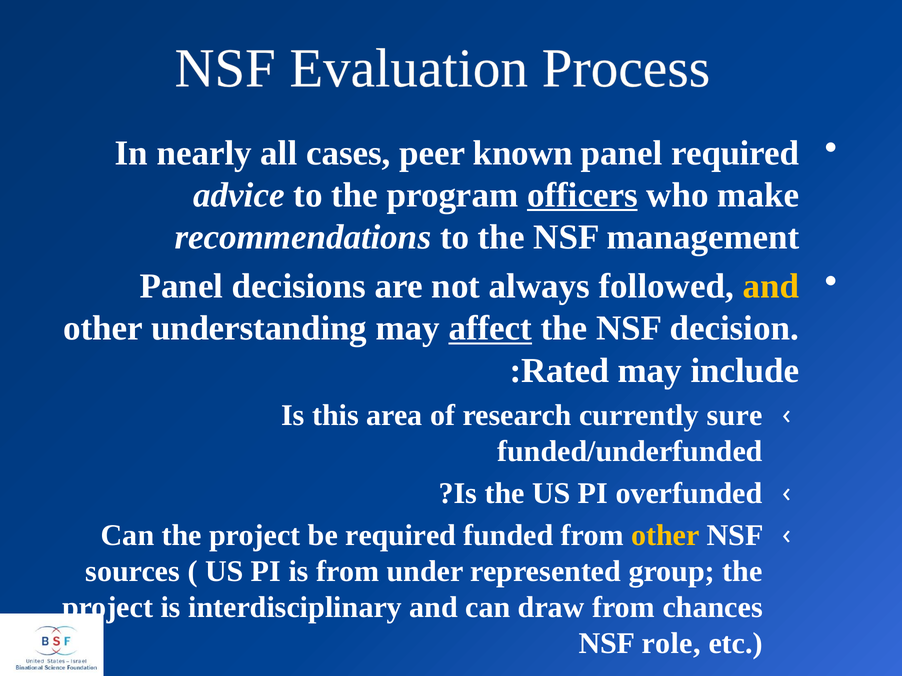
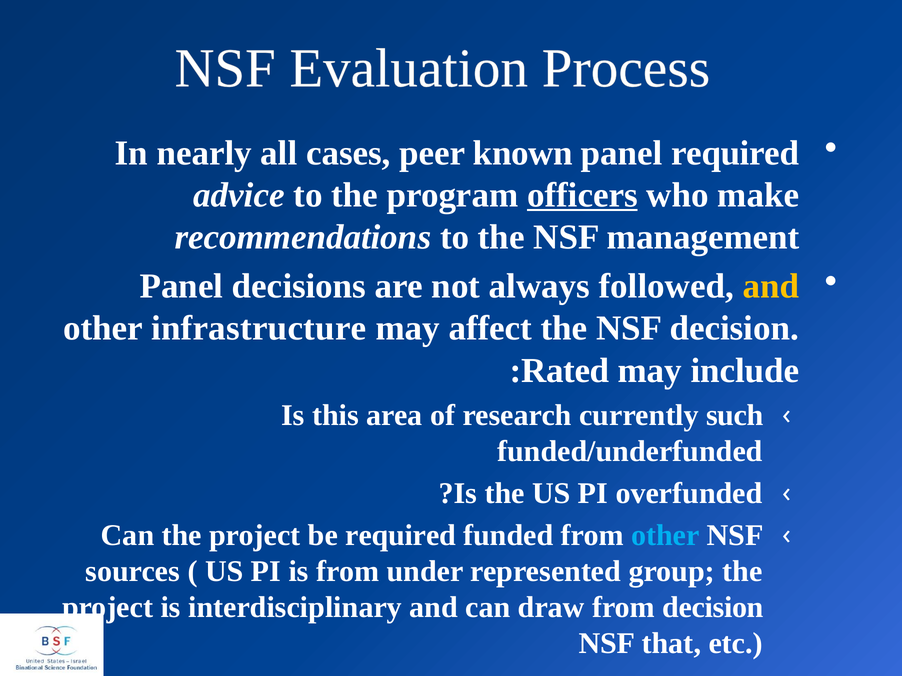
understanding: understanding -> infrastructure
affect underline: present -> none
sure: sure -> such
other at (665, 536) colour: yellow -> light blue
from chances: chances -> decision
role: role -> that
